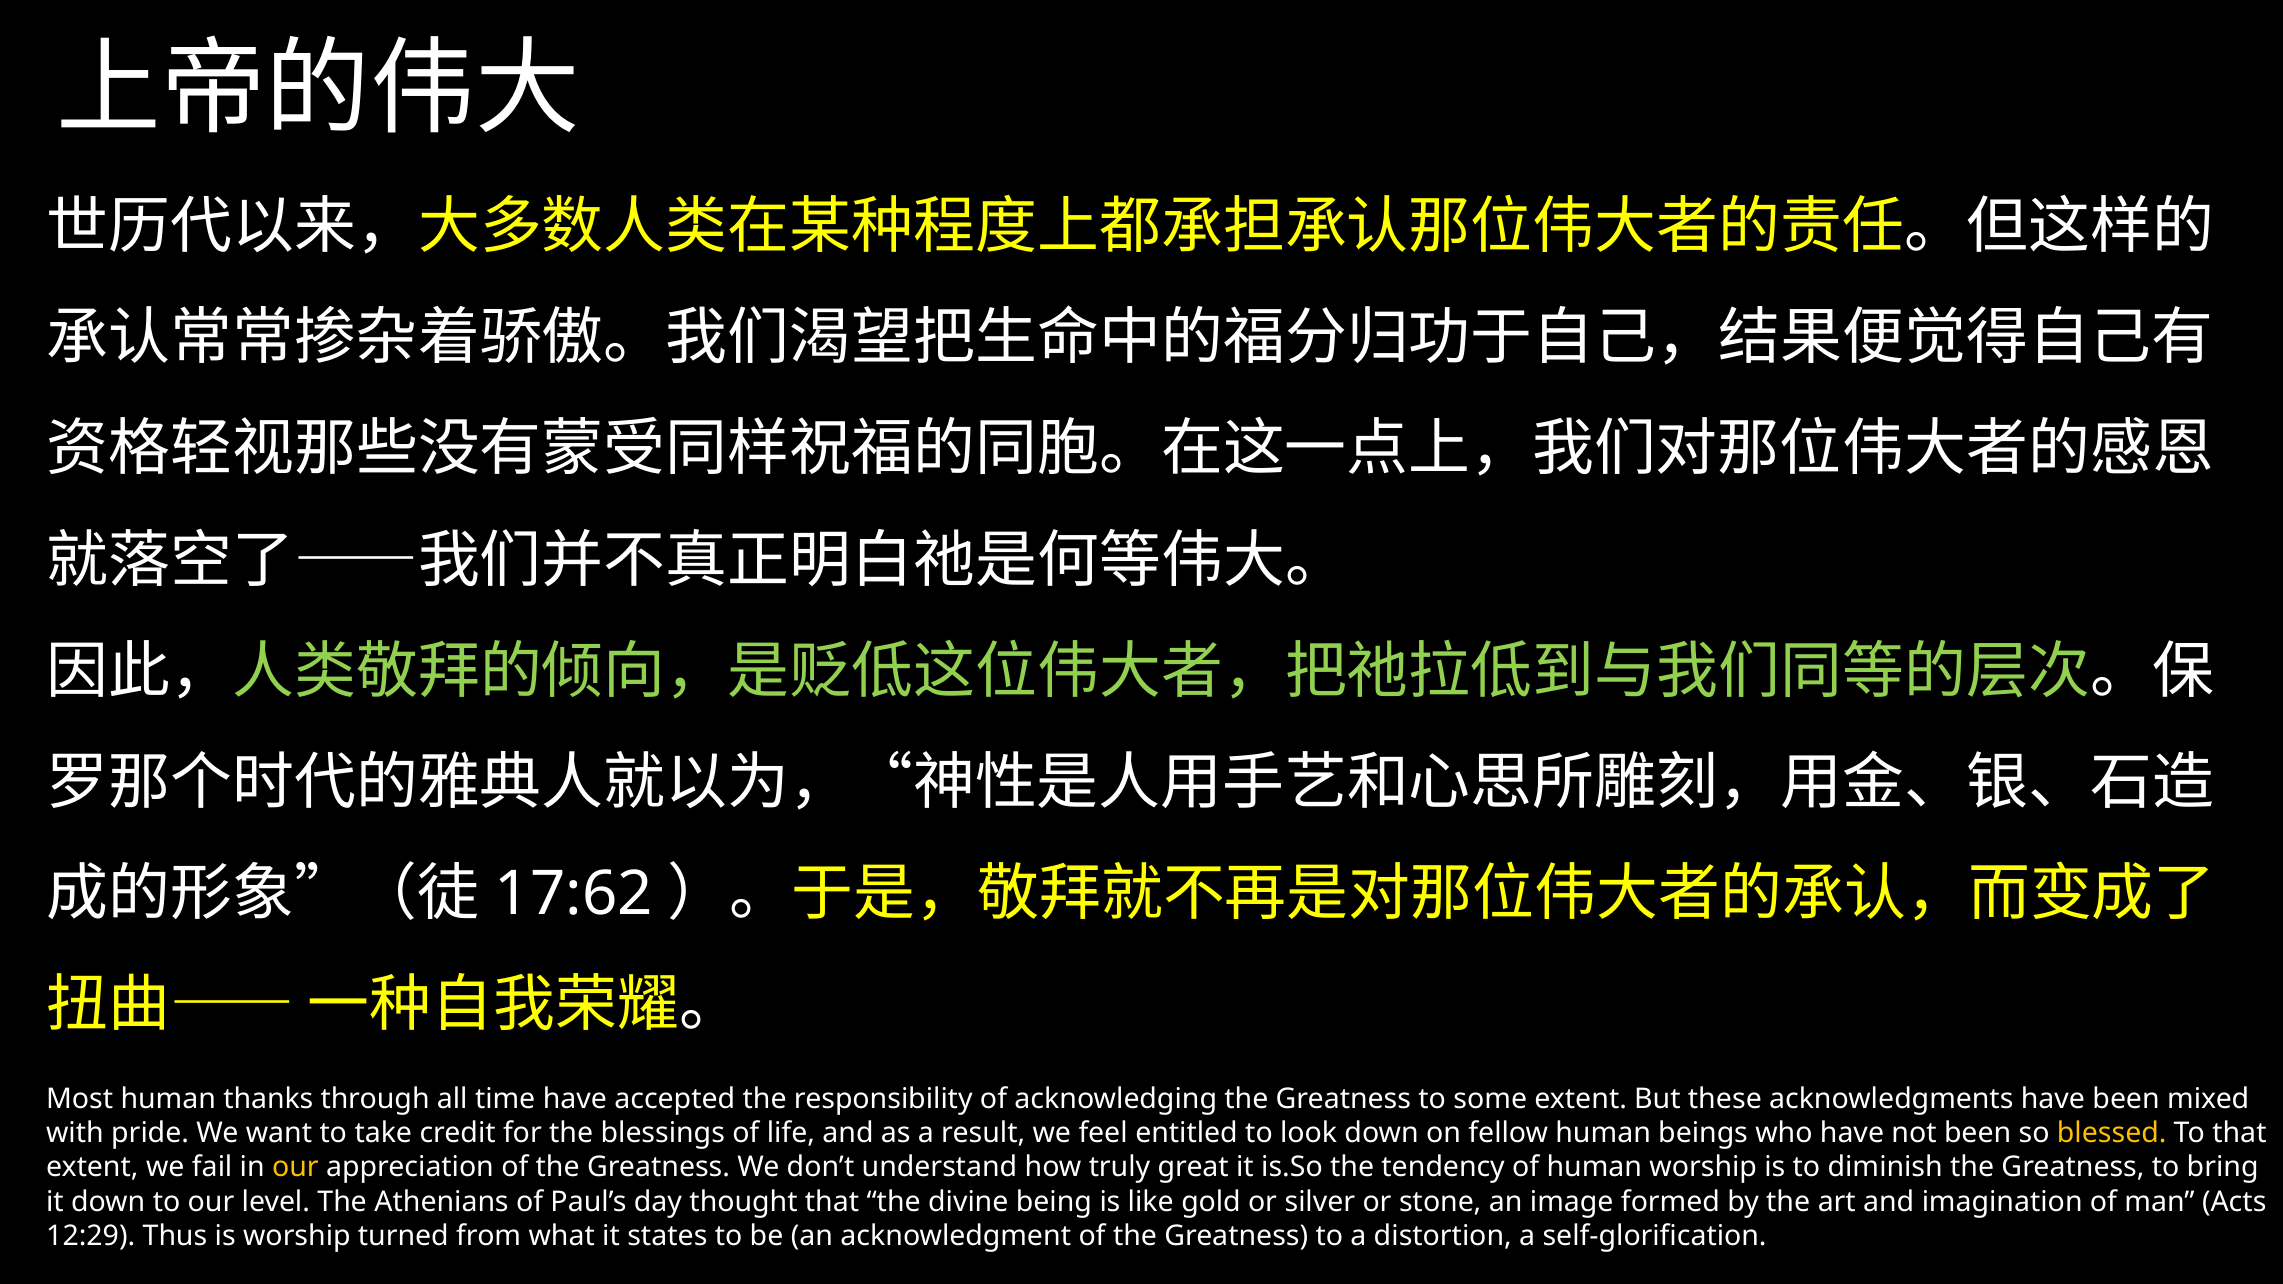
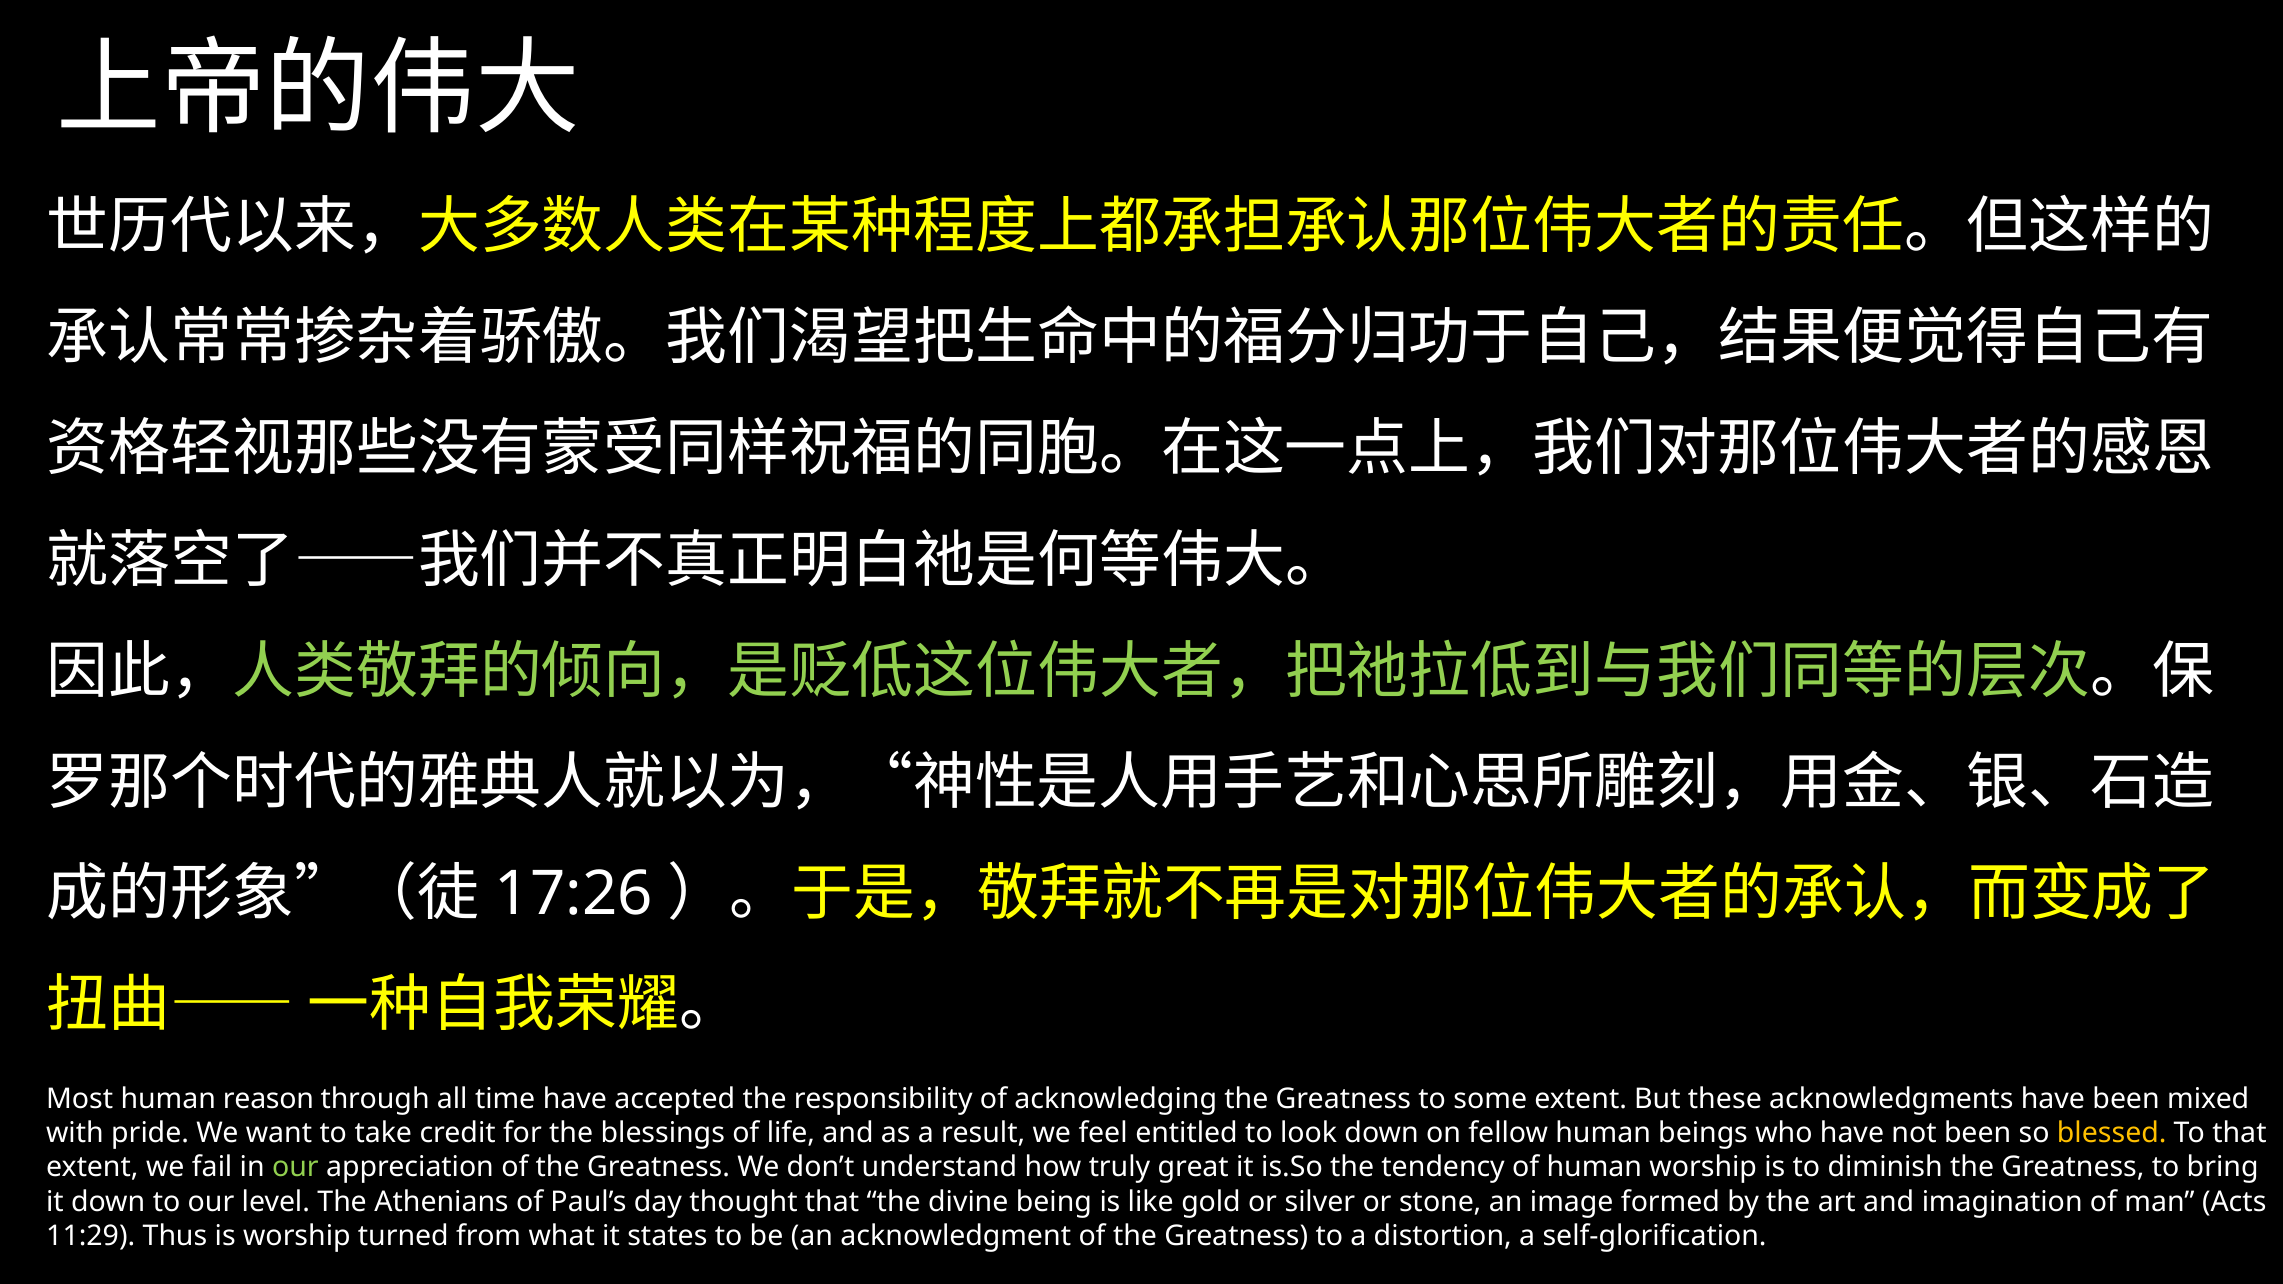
17:62: 17:62 -> 17:26
thanks: thanks -> reason
our at (295, 1168) colour: yellow -> light green
12:29: 12:29 -> 11:29
